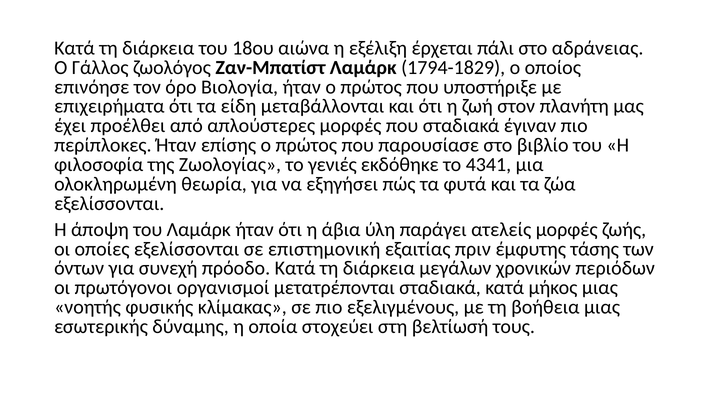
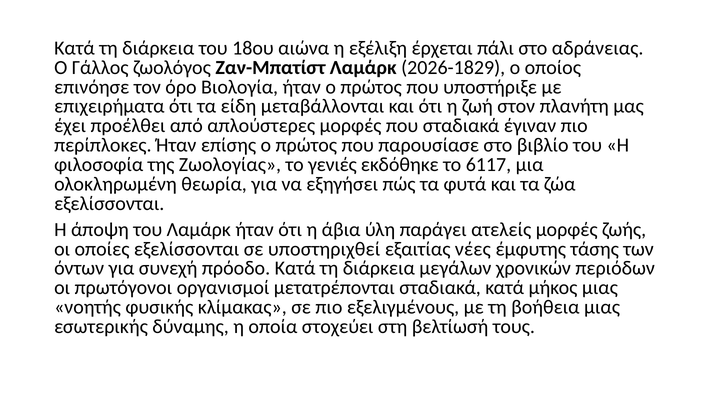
1794-1829: 1794-1829 -> 2026-1829
4341: 4341 -> 6117
επιστημονική: επιστημονική -> υποστηριχθεί
πριν: πριν -> νέες
